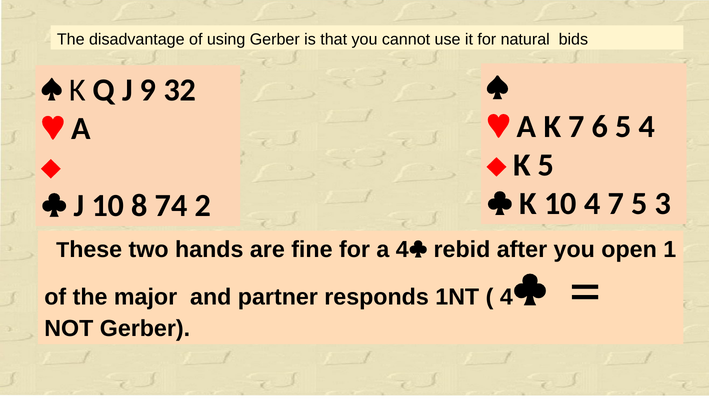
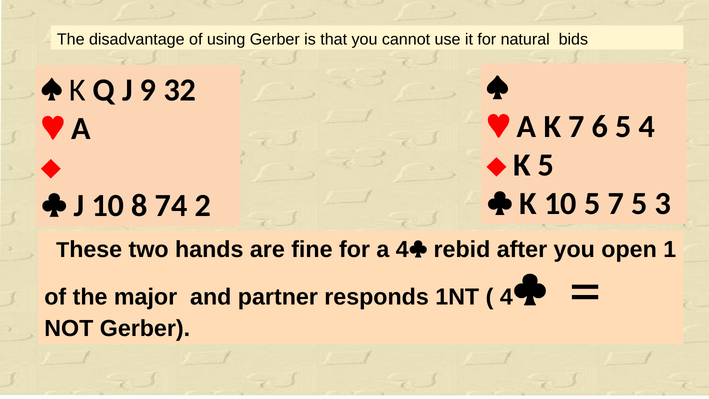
10 4: 4 -> 5
